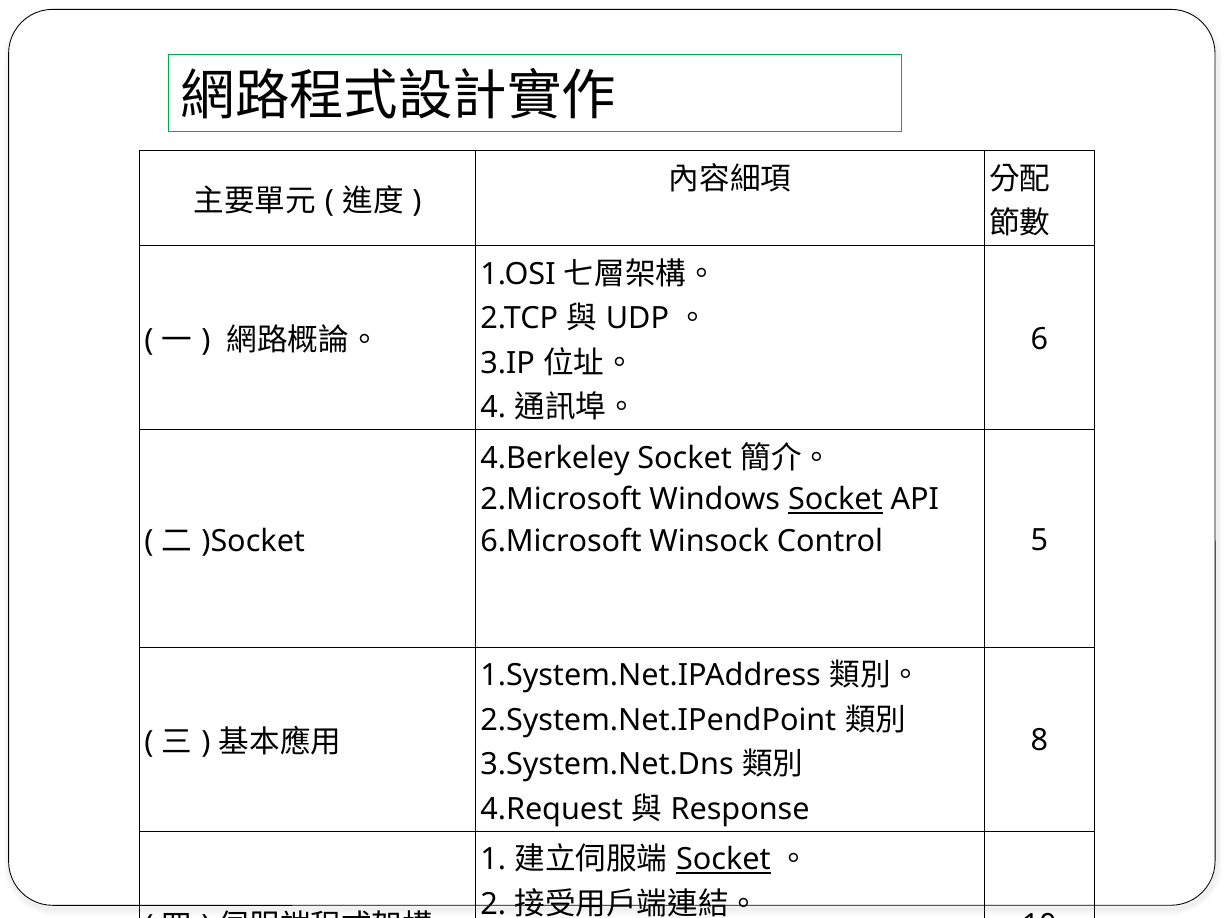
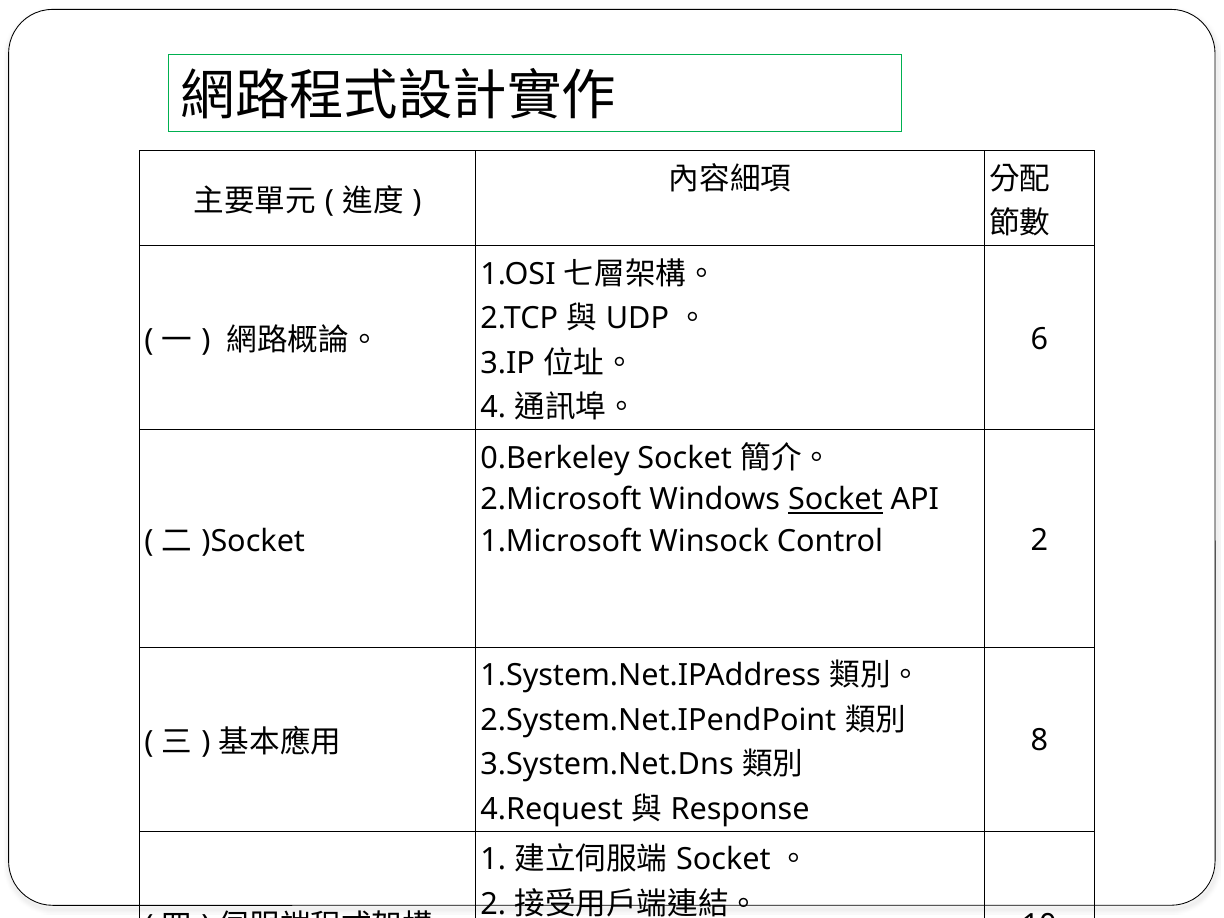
4.Berkeley: 4.Berkeley -> 0.Berkeley
6.Microsoft: 6.Microsoft -> 1.Microsoft
Control 5: 5 -> 2
Socket at (723, 860) underline: present -> none
